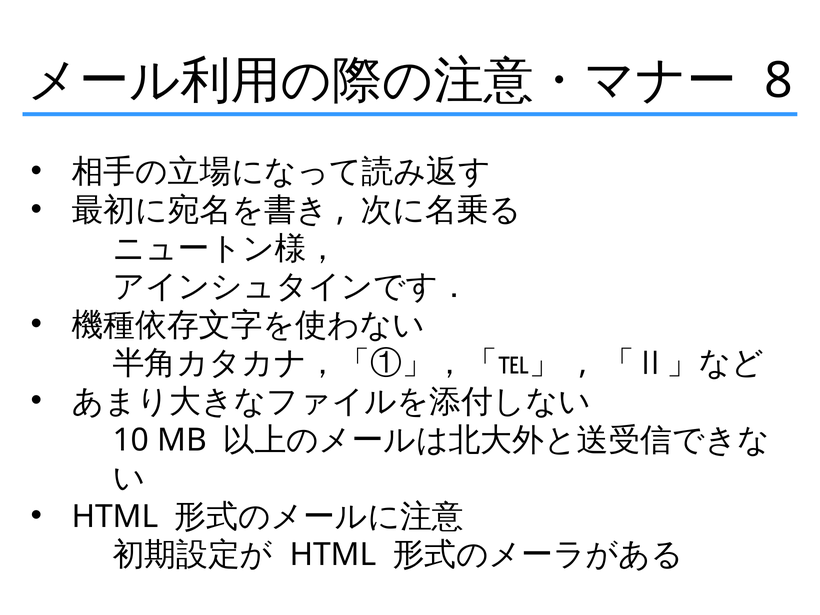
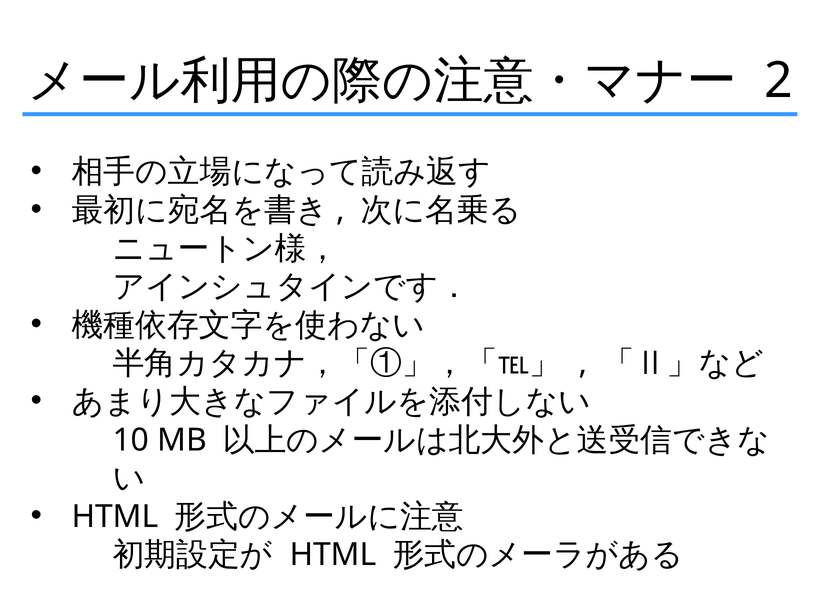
8: 8 -> 2
